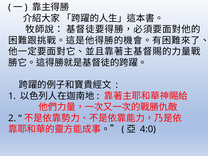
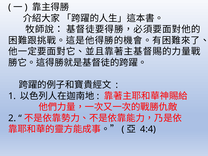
4:0: 4:0 -> 4:4
